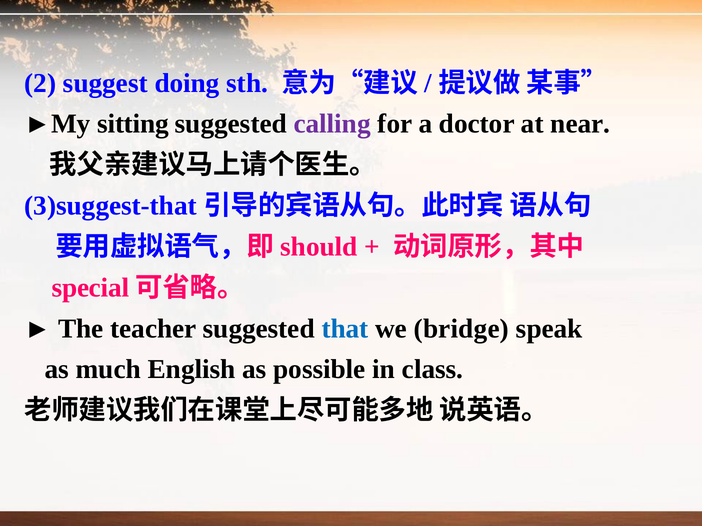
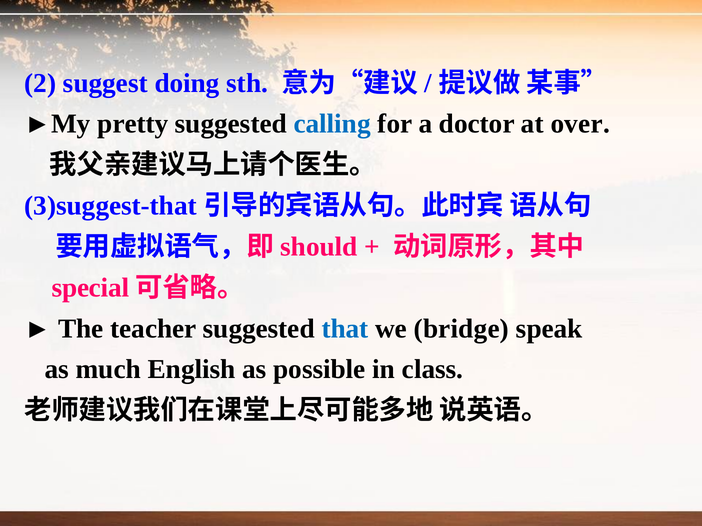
sitting: sitting -> pretty
calling colour: purple -> blue
near: near -> over
